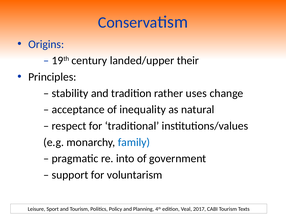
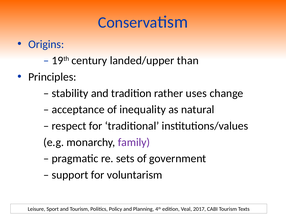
their: their -> than
family colour: blue -> purple
into: into -> sets
